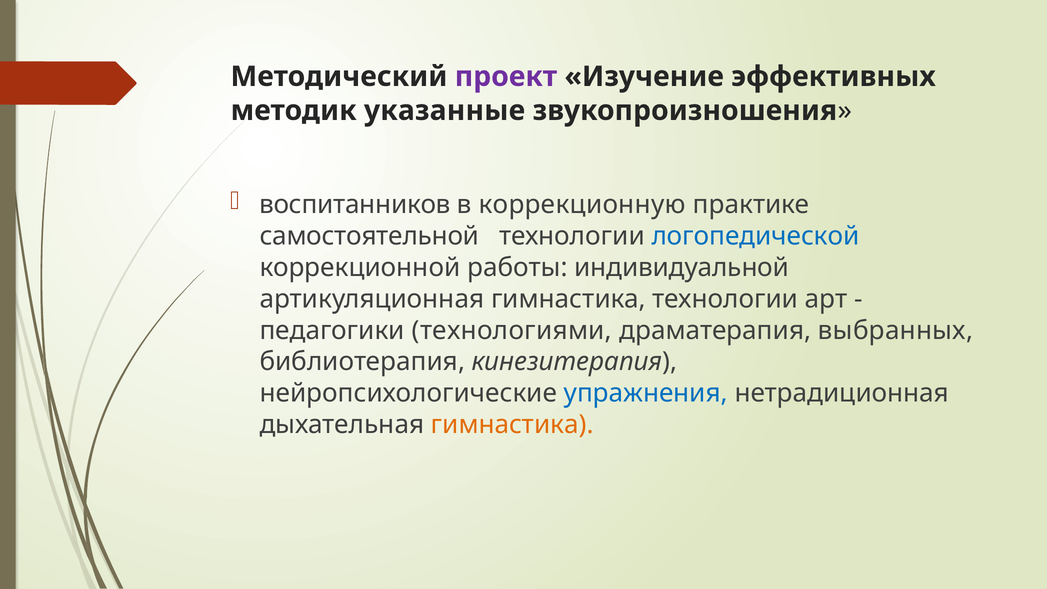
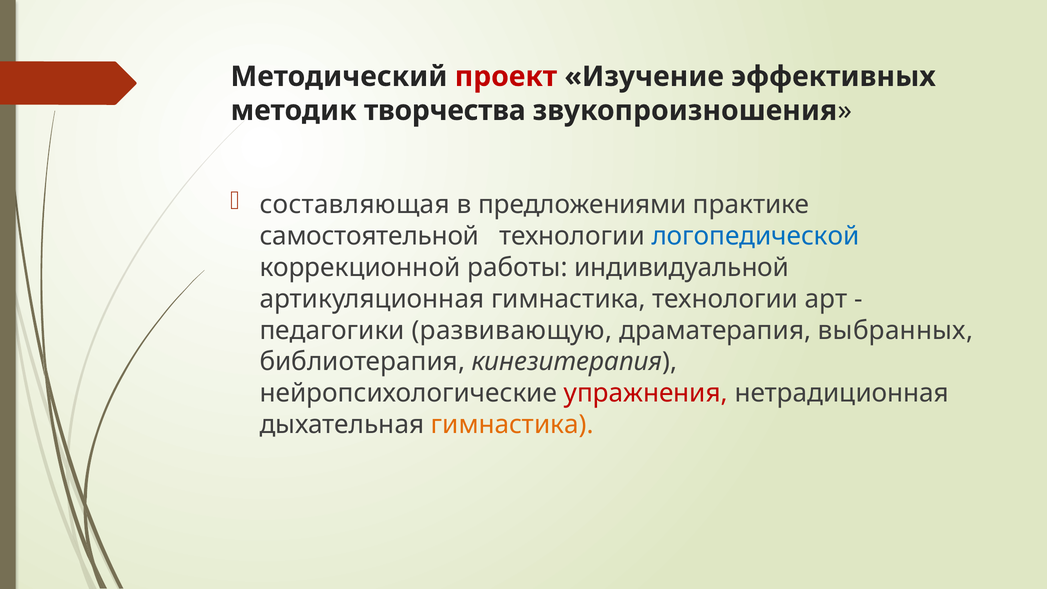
проект colour: purple -> red
указанные: указанные -> творчества
воспитанников: воспитанников -> составляющая
коррекционную: коррекционную -> предложениями
технологиями: технологиями -> развивающую
упражнения colour: blue -> red
